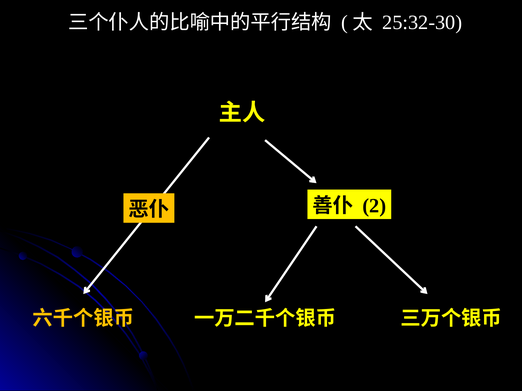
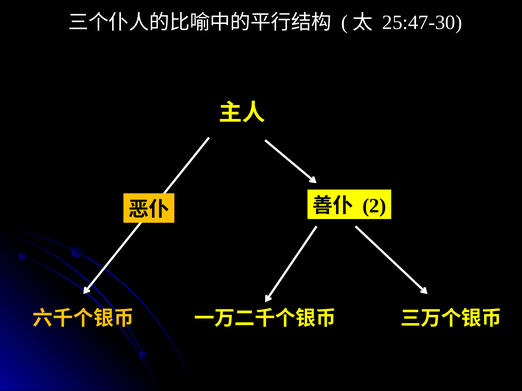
25:32-30: 25:32-30 -> 25:47-30
